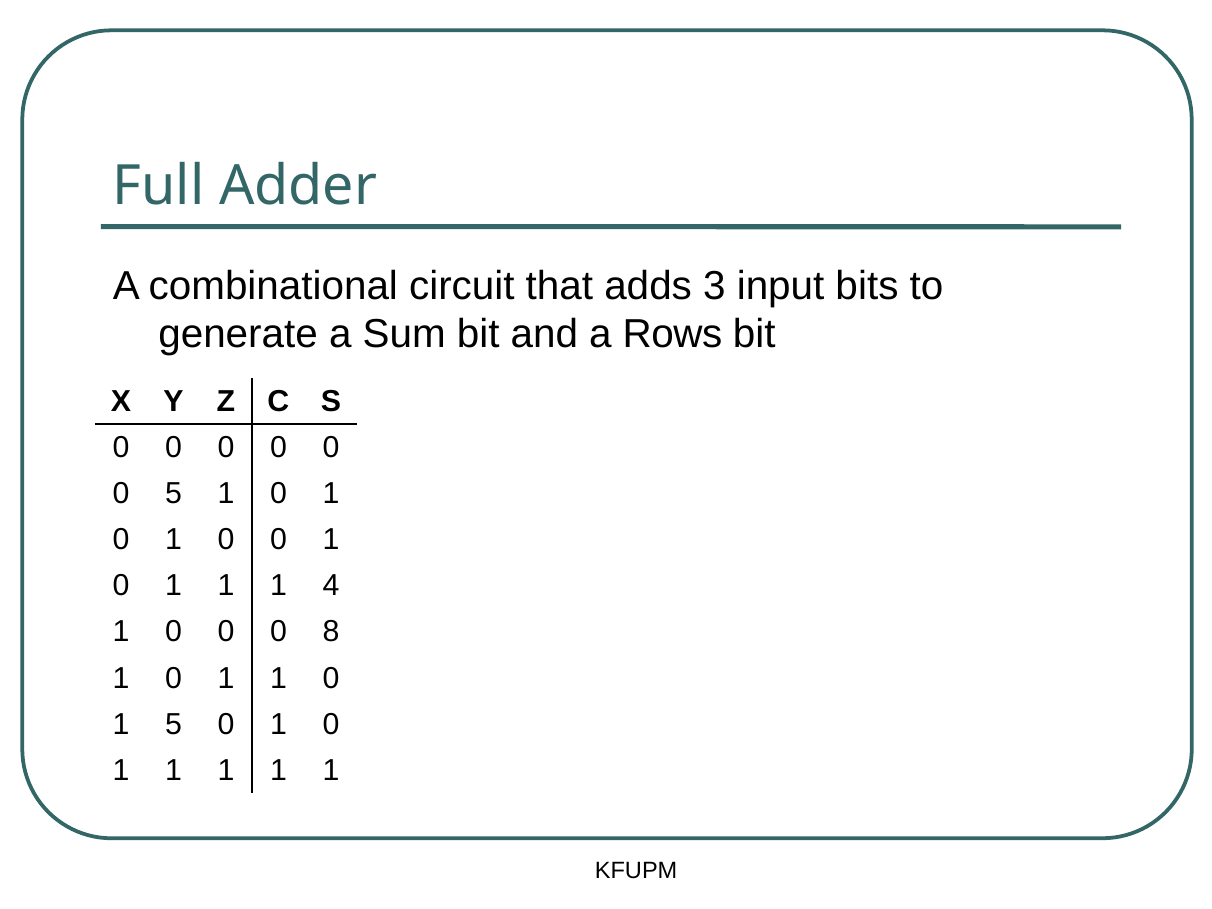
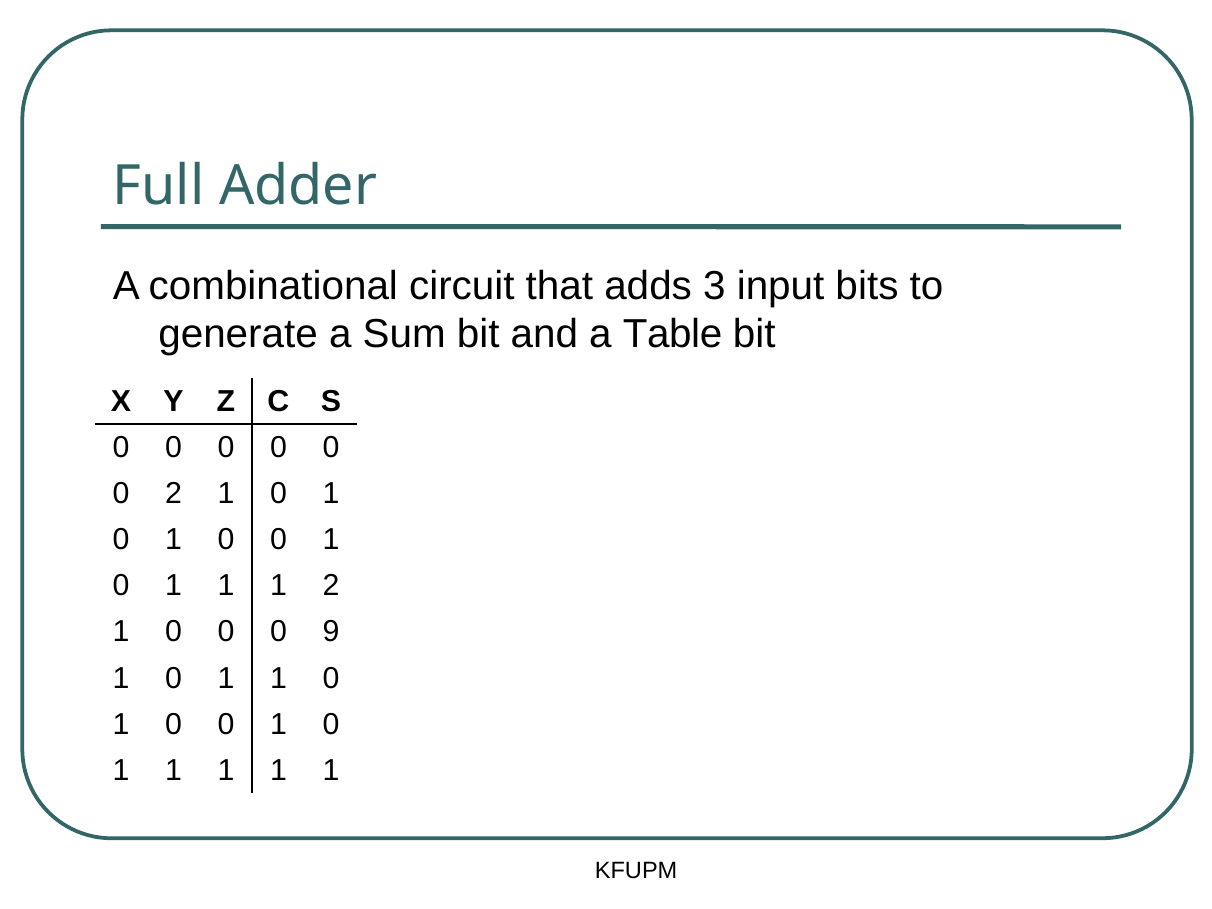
Rows: Rows -> Table
0 5: 5 -> 2
1 4: 4 -> 2
8: 8 -> 9
5 at (173, 724): 5 -> 0
